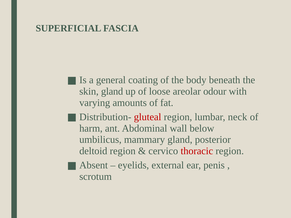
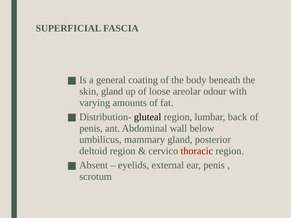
gluteal colour: red -> black
neck: neck -> back
harm at (91, 128): harm -> penis
